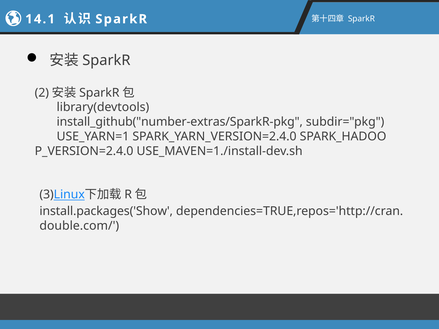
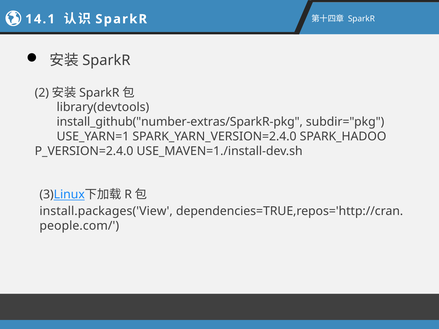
install.packages('Show: install.packages('Show -> install.packages('View
double.com/: double.com/ -> people.com/
